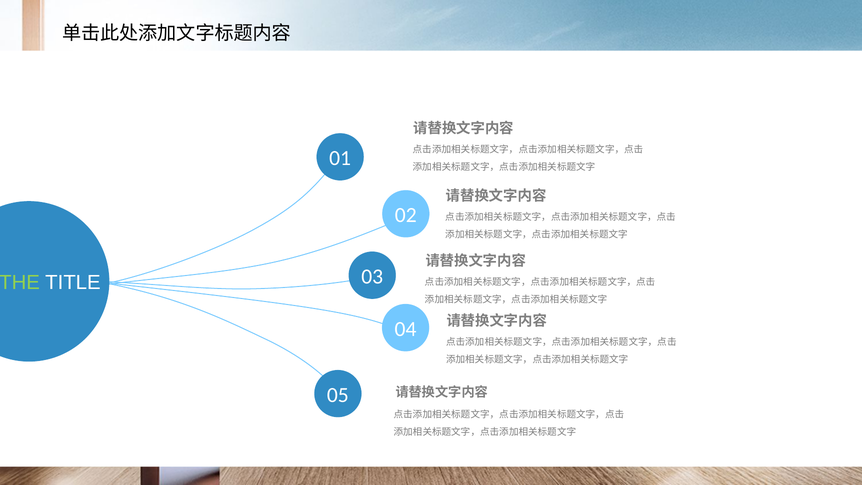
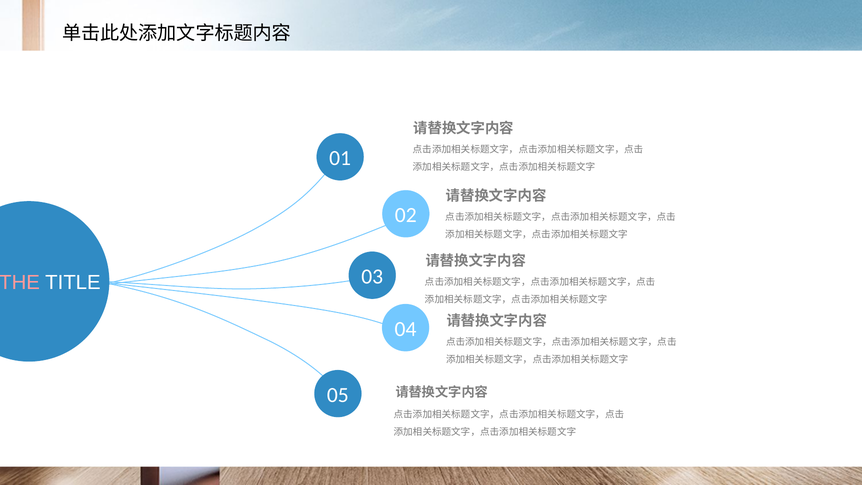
THE colour: light green -> pink
